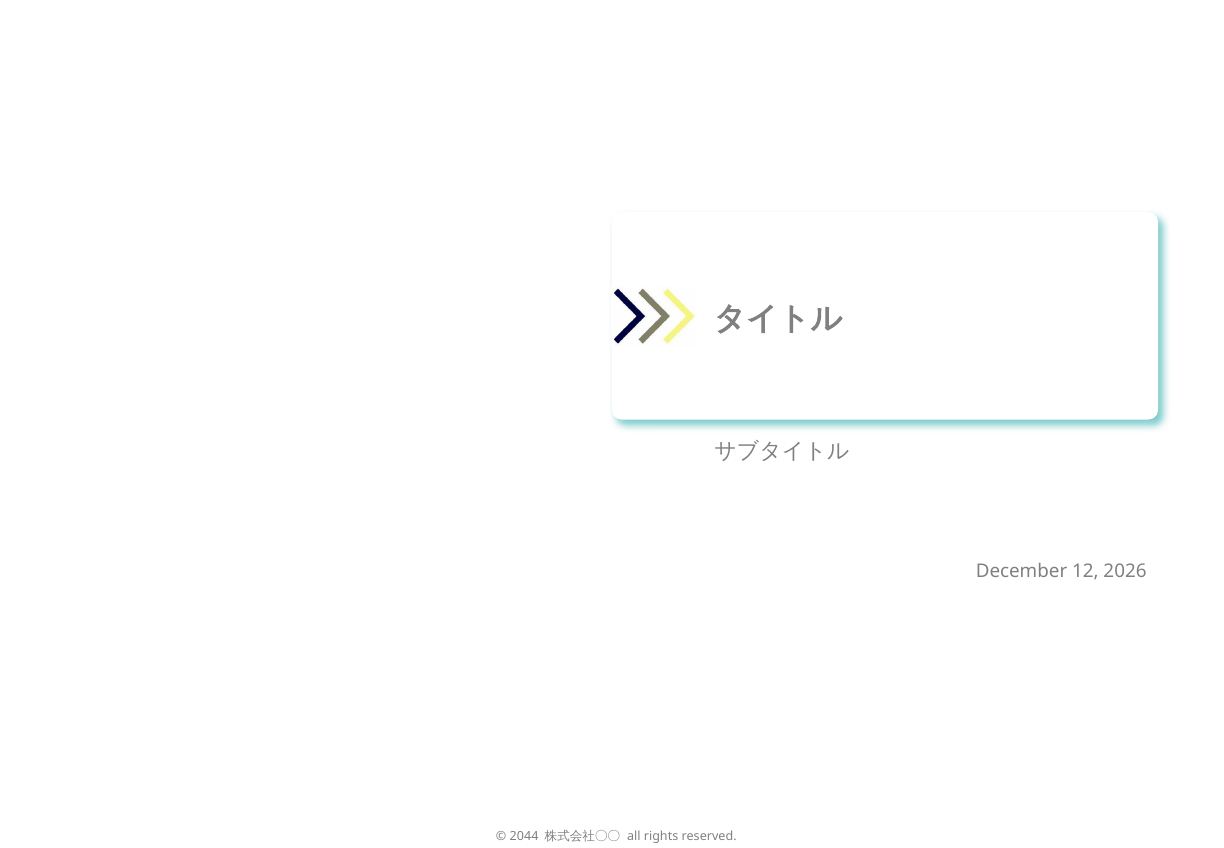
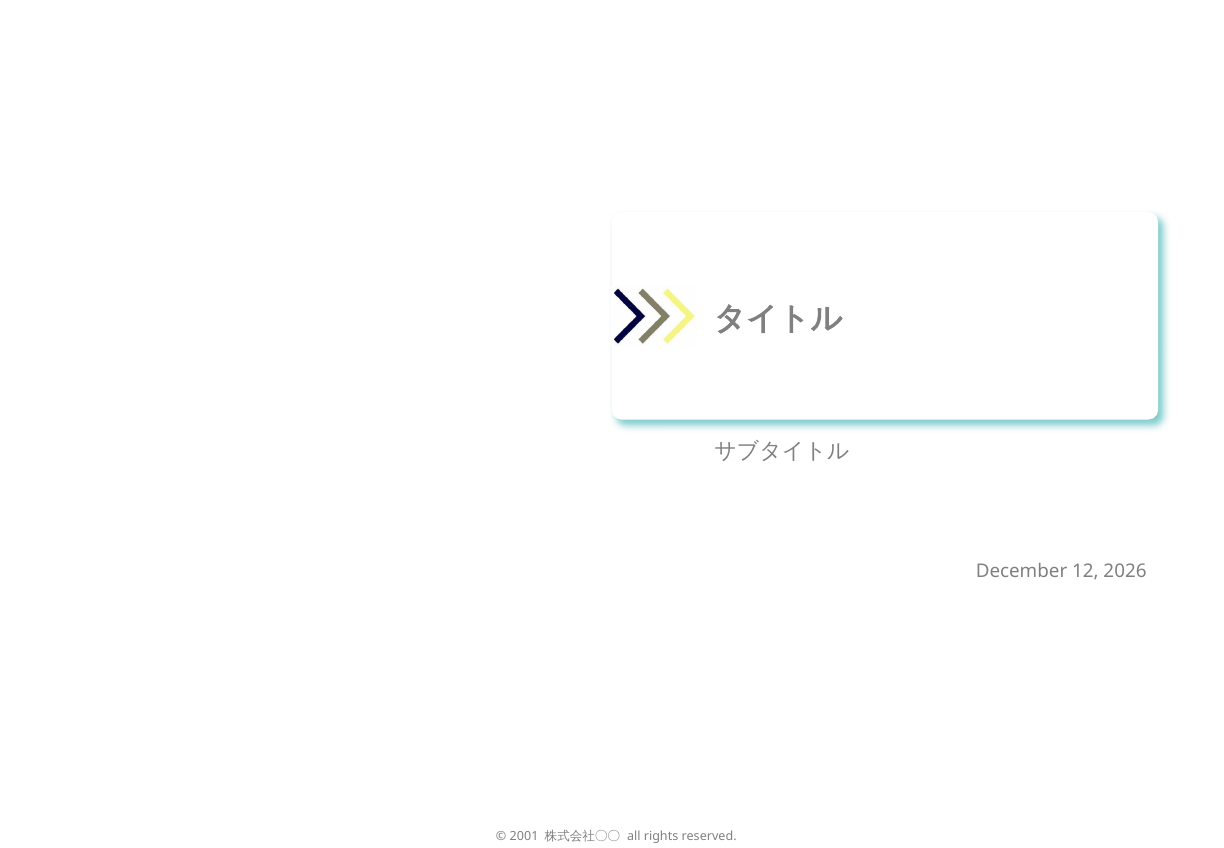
2044: 2044 -> 2001
